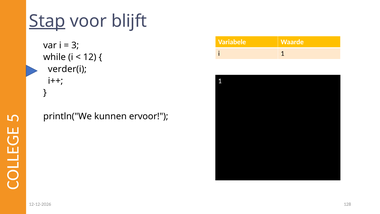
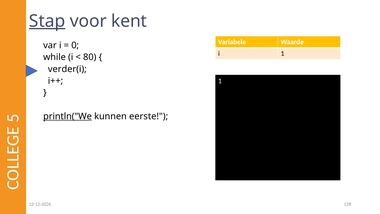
blijft: blijft -> kent
3: 3 -> 0
12: 12 -> 80
println("We underline: none -> present
ervoor: ervoor -> eerste
